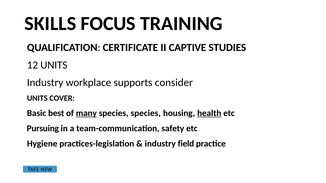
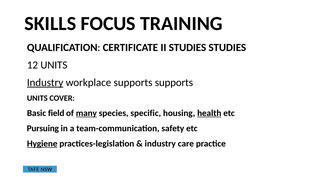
II CAPTIVE: CAPTIVE -> STUDIES
Industry at (45, 83) underline: none -> present
supports consider: consider -> supports
best: best -> field
species species: species -> specific
Hygiene underline: none -> present
field: field -> care
